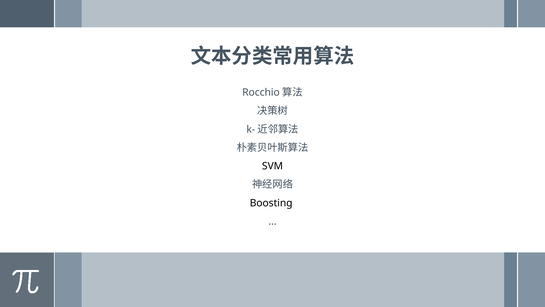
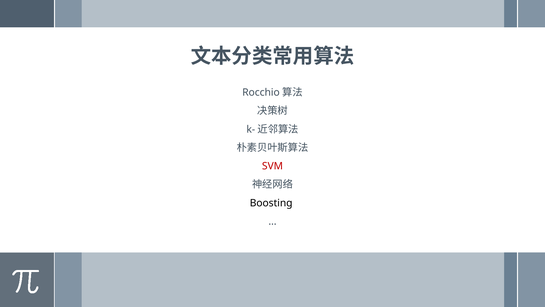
SVM colour: black -> red
